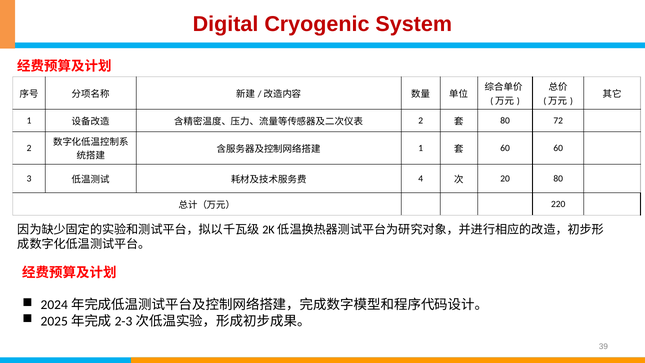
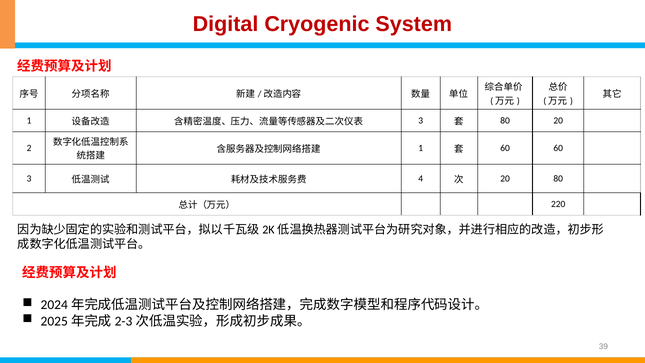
2 at (421, 121): 2 -> 3
80 72: 72 -> 20
